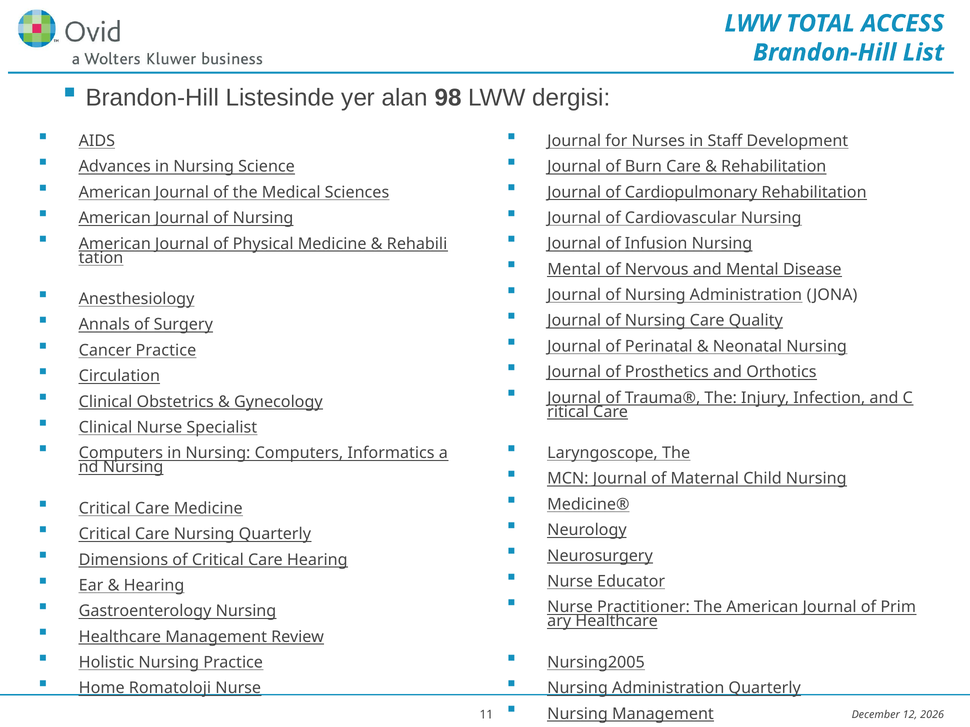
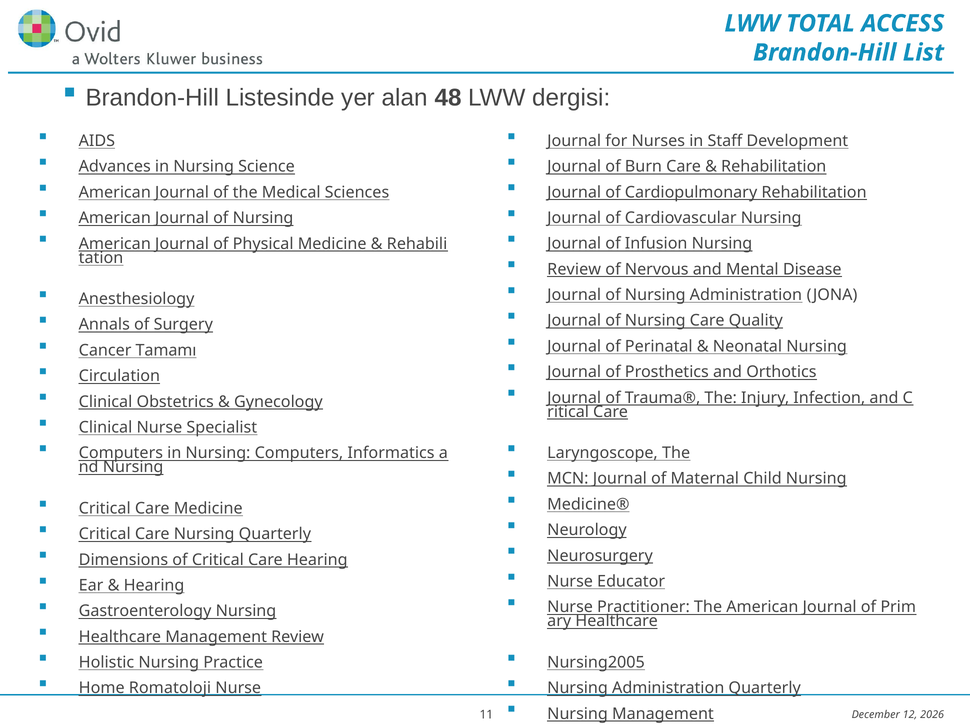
98: 98 -> 48
Mental at (574, 269): Mental -> Review
Cancer Practice: Practice -> Tamamı
